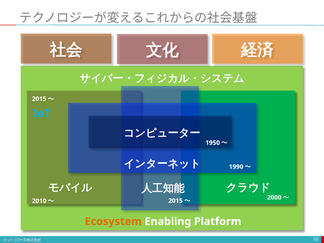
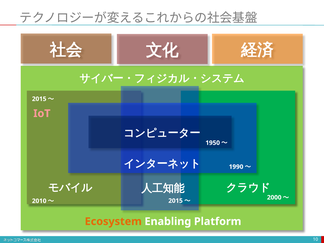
IoT colour: light blue -> pink
